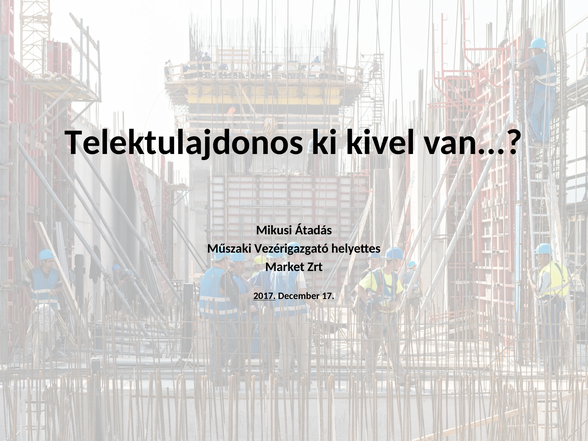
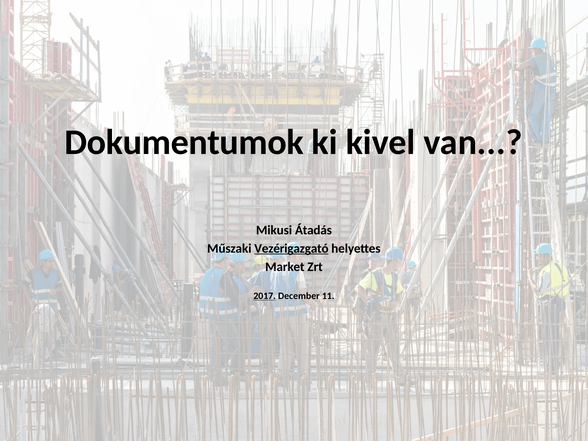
Telektulajdonos: Telektulajdonos -> Dokumentumok
Vezérigazgató underline: none -> present
17: 17 -> 11
